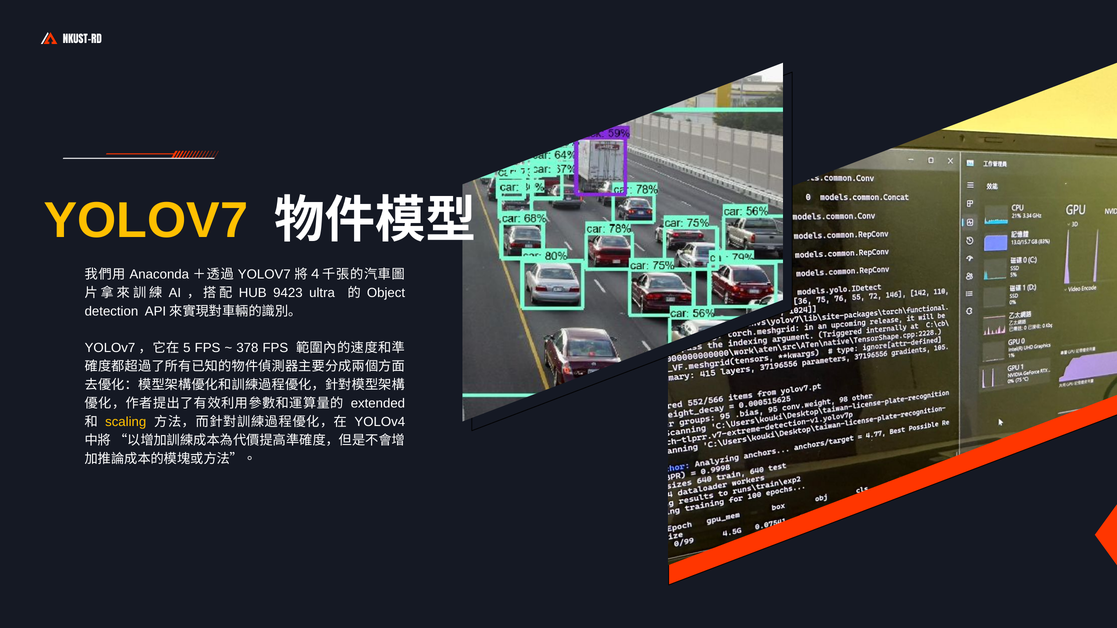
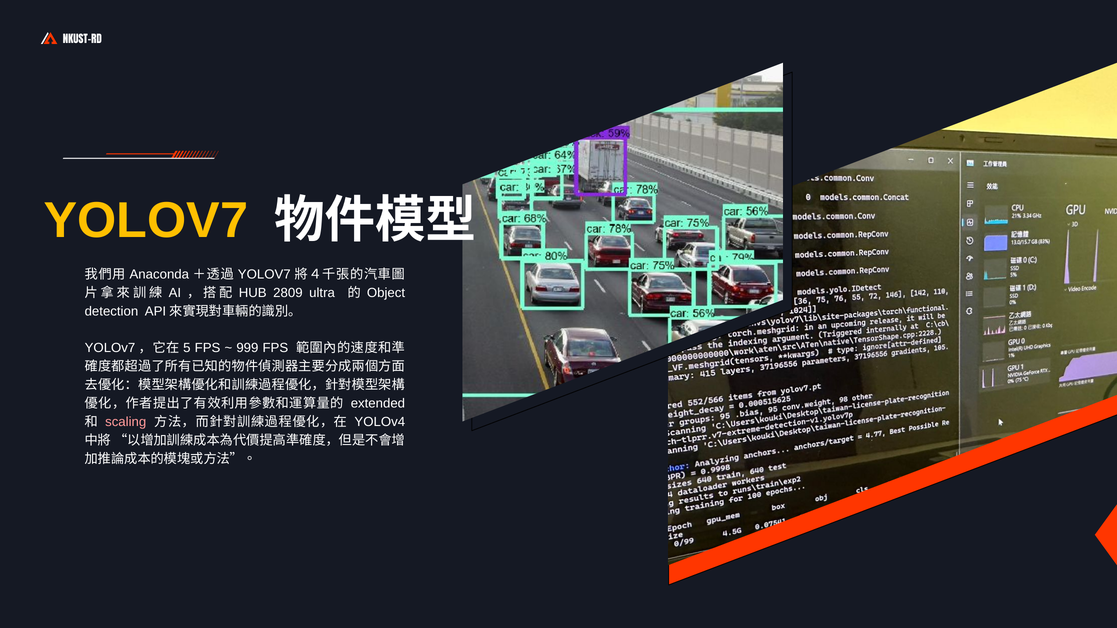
9423: 9423 -> 2809
378: 378 -> 999
scaling colour: yellow -> pink
